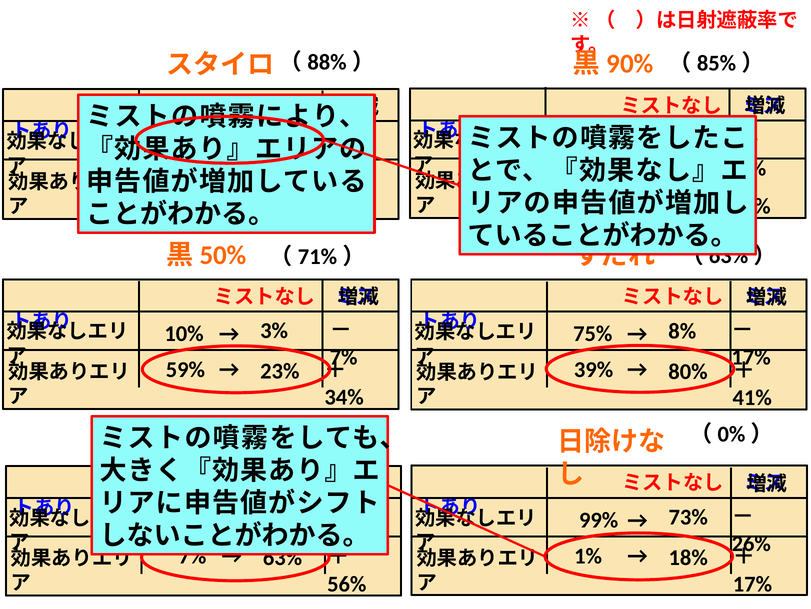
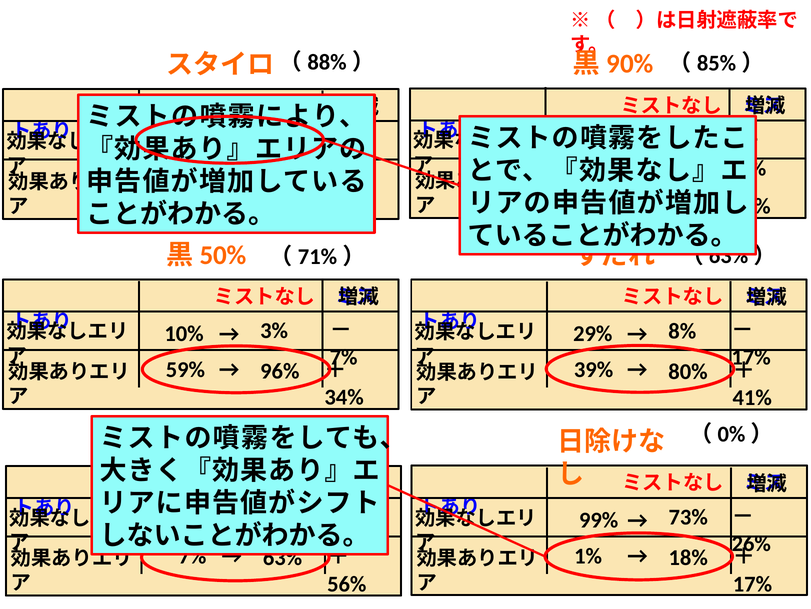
75% at (593, 333): 75% -> 29%
23%: 23% -> 96%
